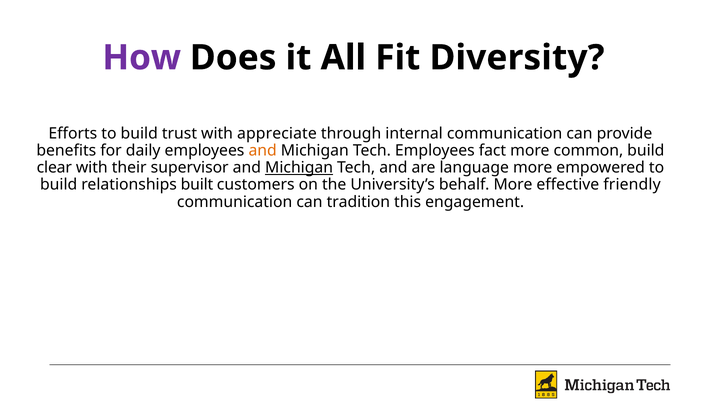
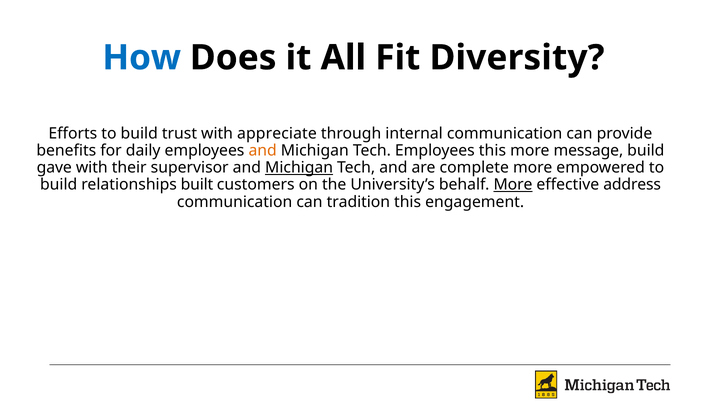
How colour: purple -> blue
Employees fact: fact -> this
common: common -> message
clear: clear -> gave
language: language -> complete
More at (513, 185) underline: none -> present
friendly: friendly -> address
